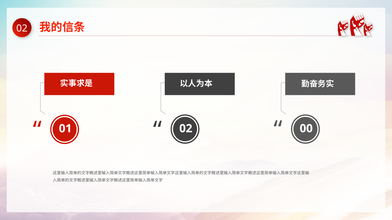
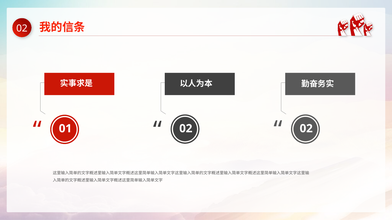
02 00: 00 -> 02
